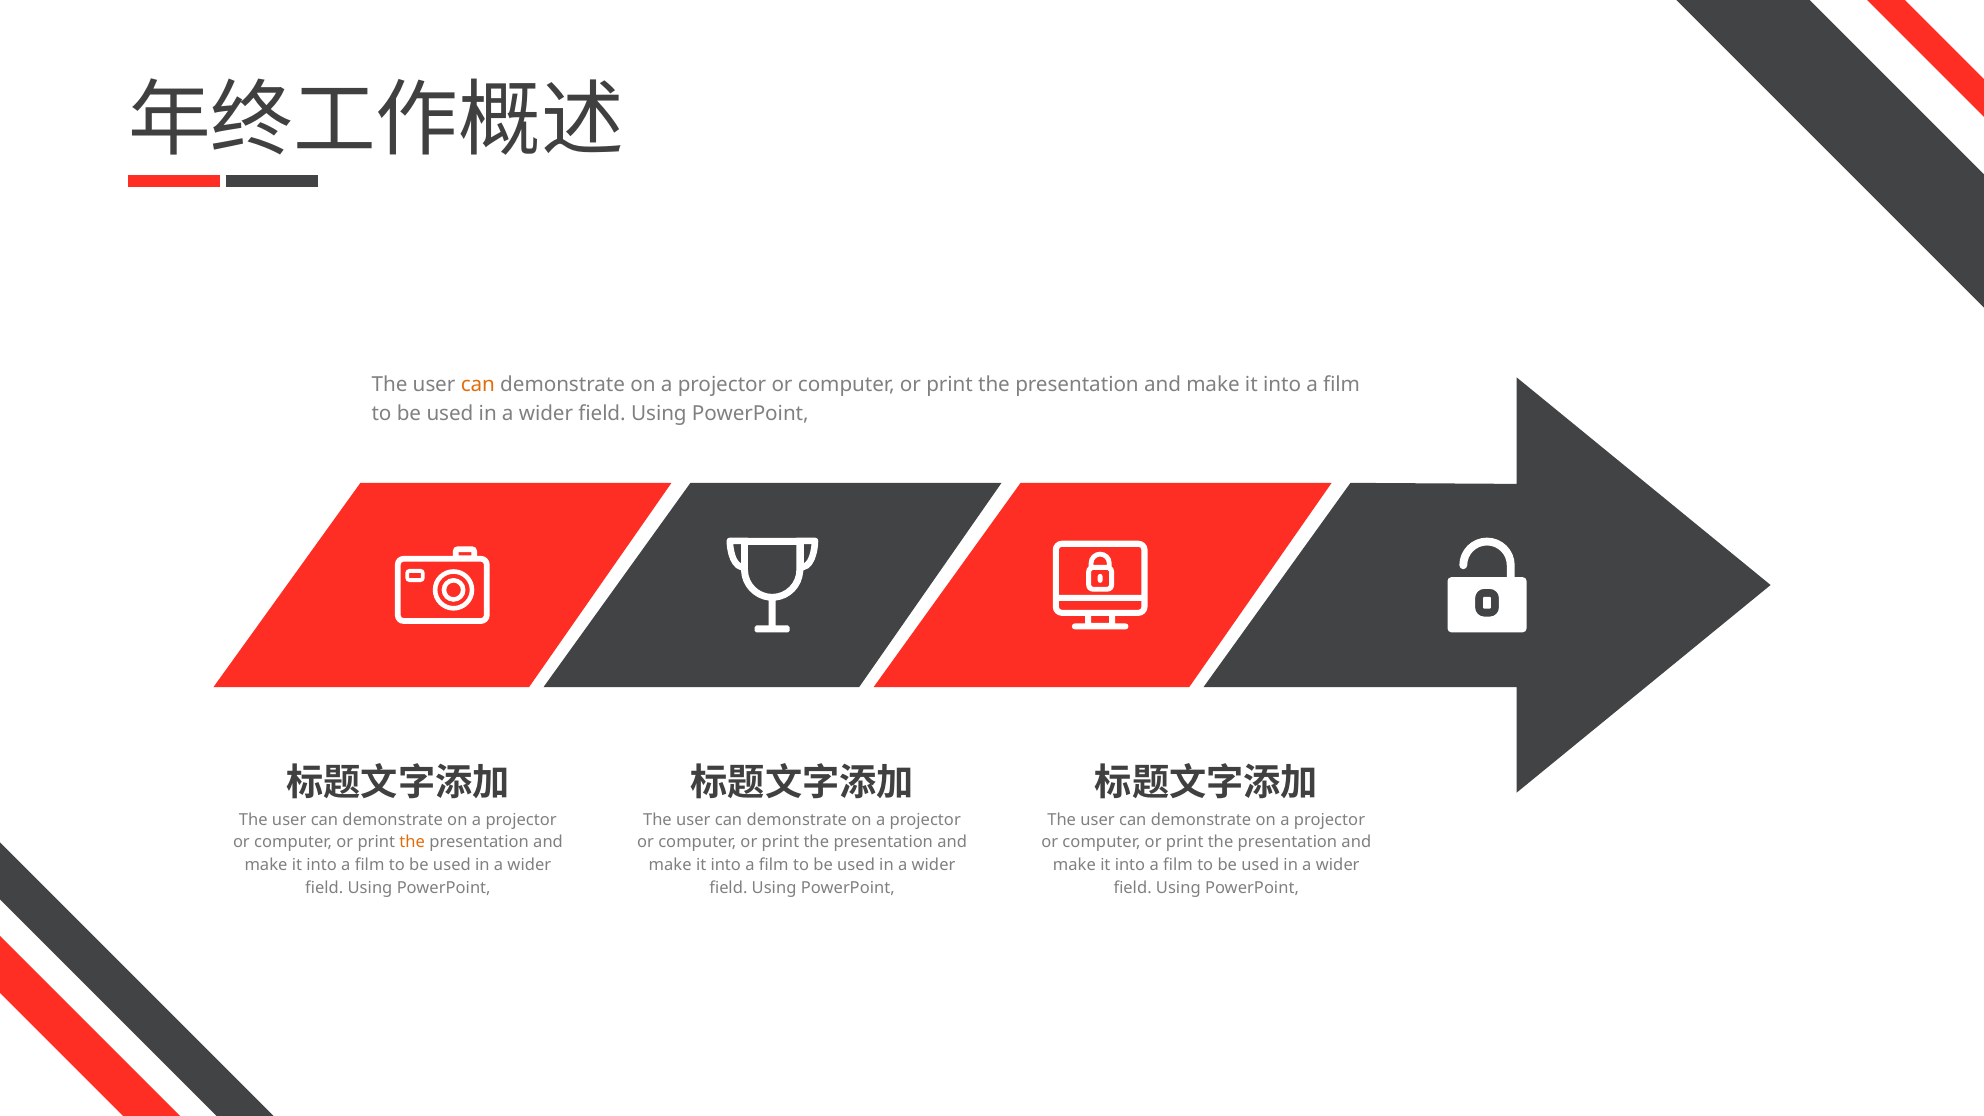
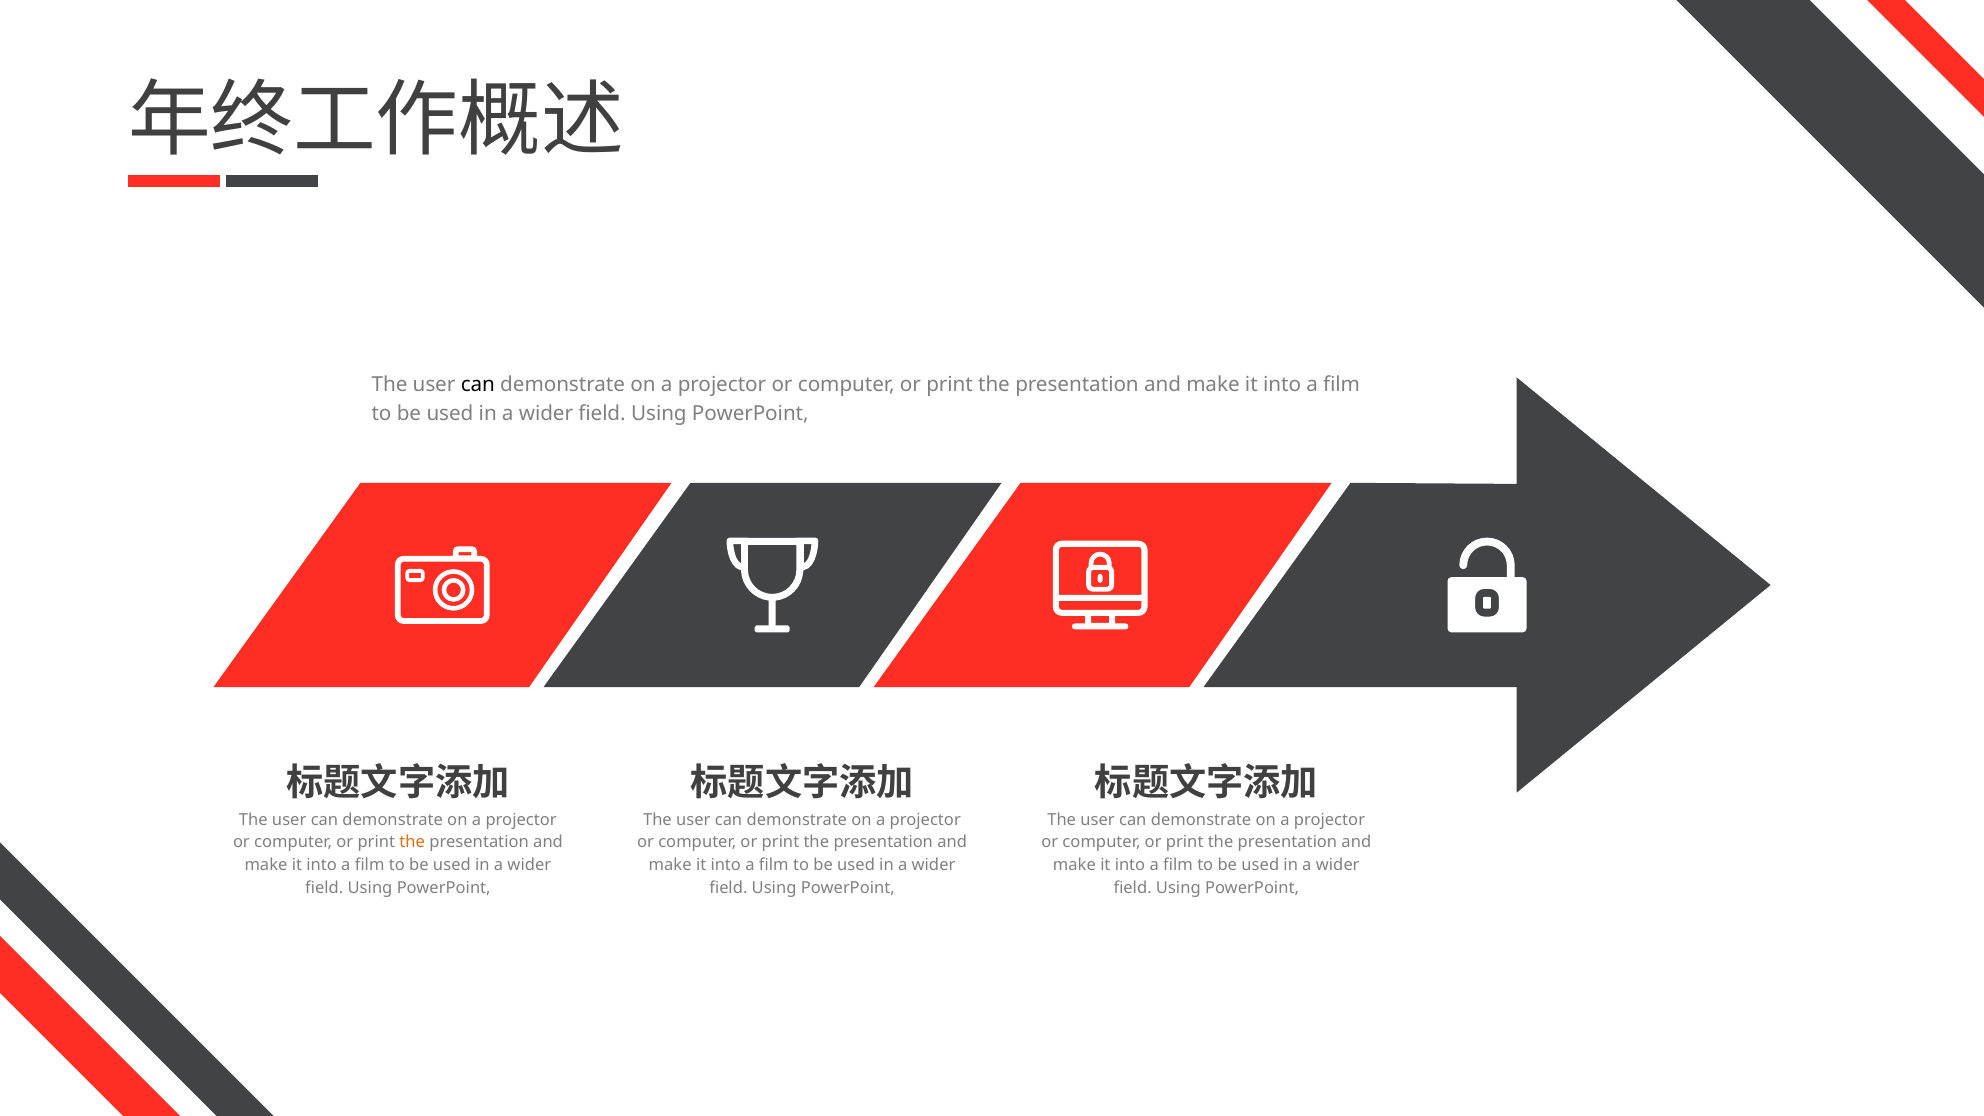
can at (478, 385) colour: orange -> black
